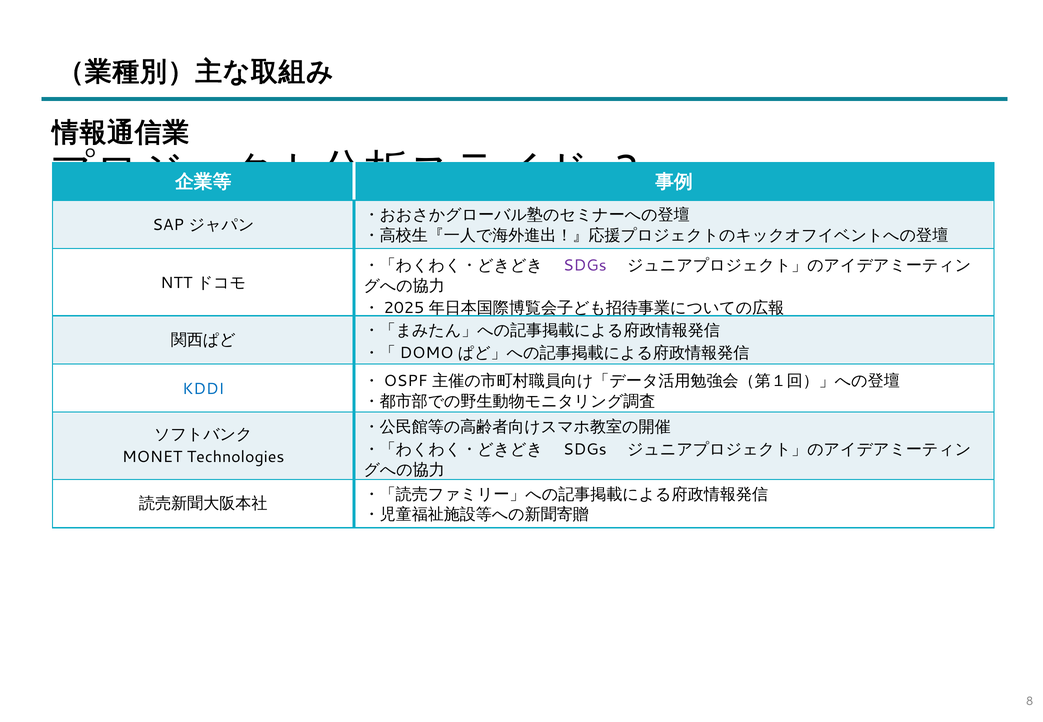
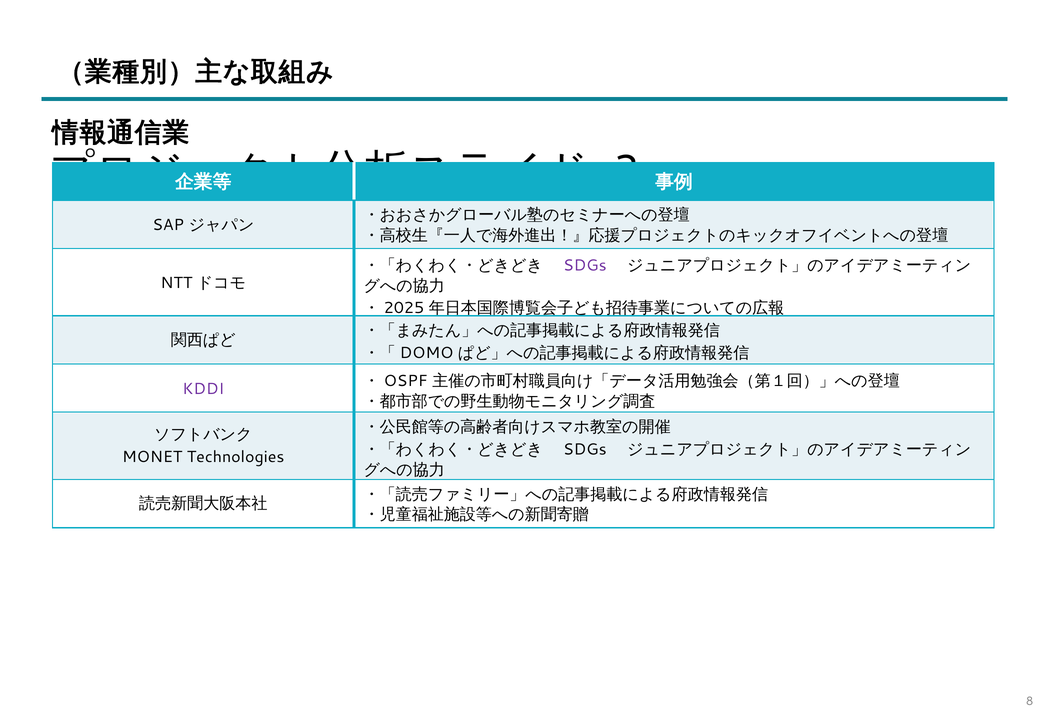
KDDI colour: blue -> purple
